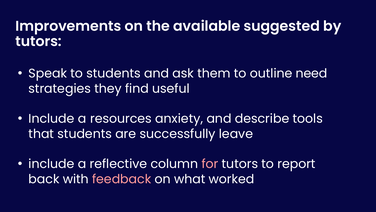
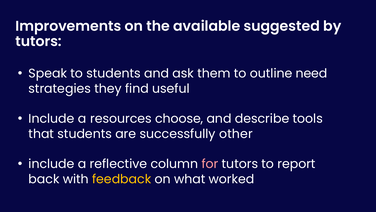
anxiety: anxiety -> choose
leave: leave -> other
feedback colour: pink -> yellow
